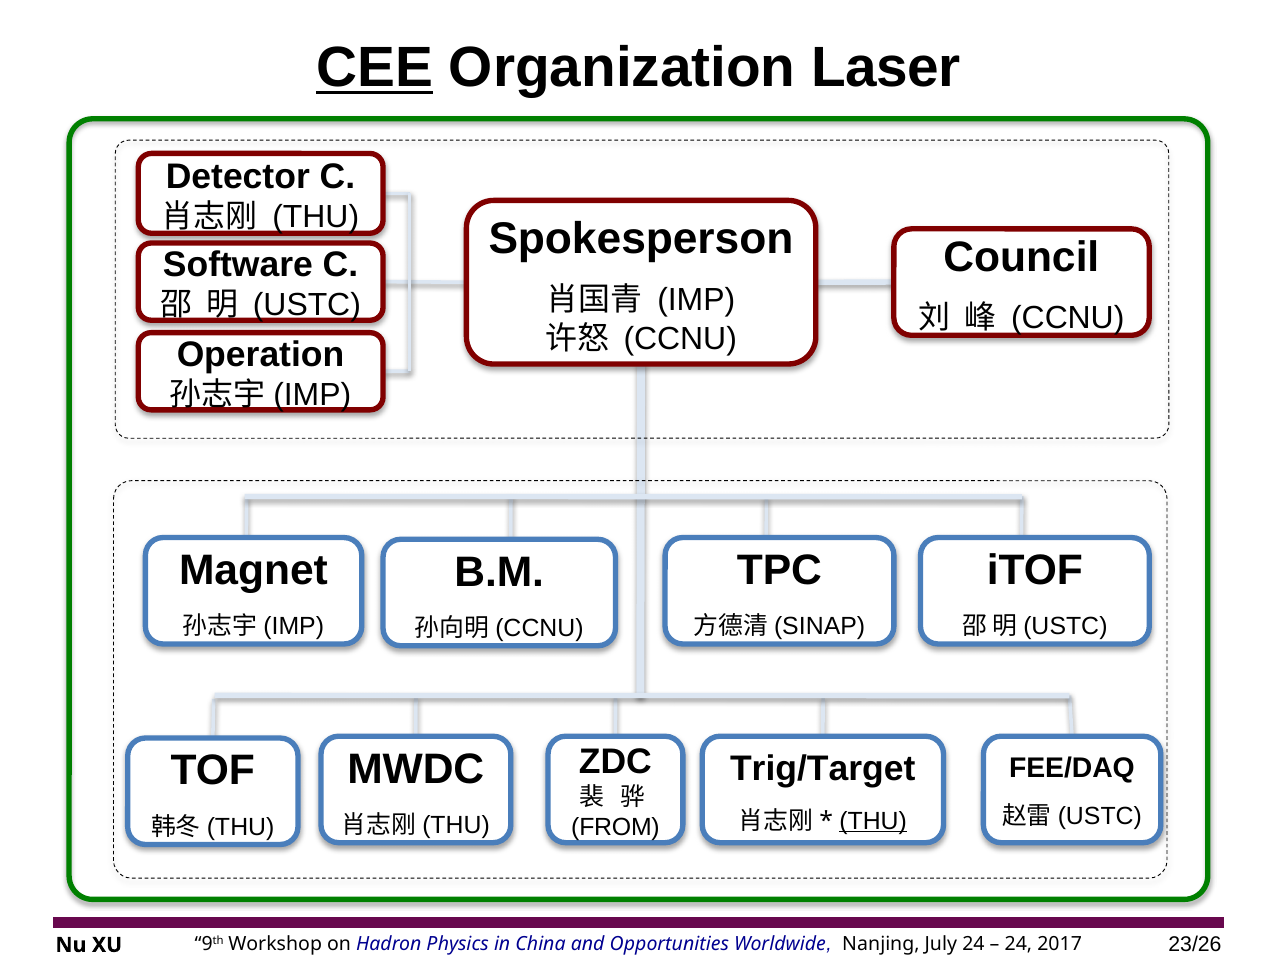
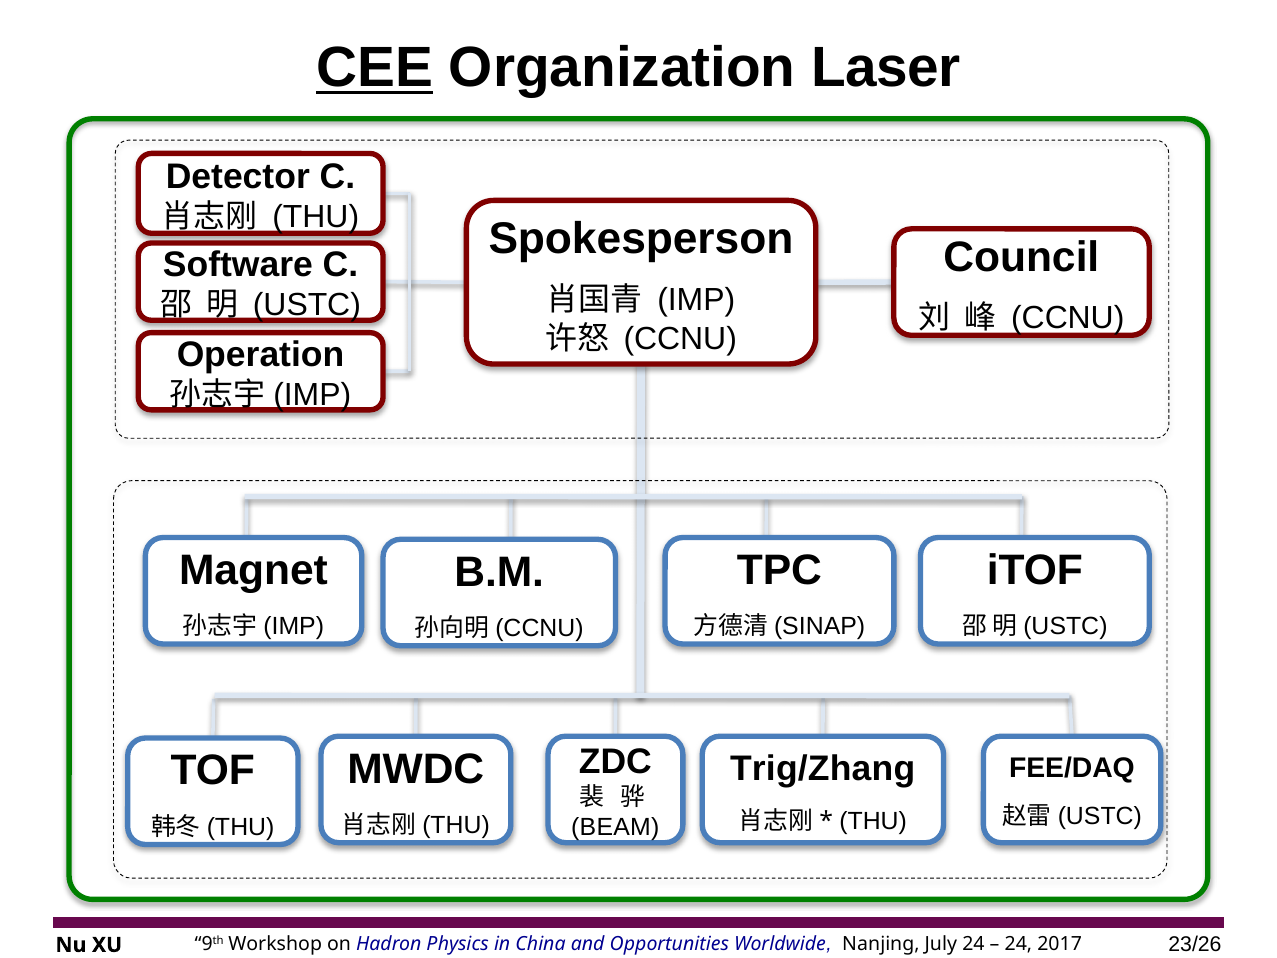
Trig/Target: Trig/Target -> Trig/Zhang
THU at (873, 821) underline: present -> none
FROM: FROM -> BEAM
